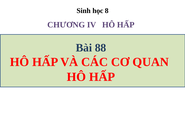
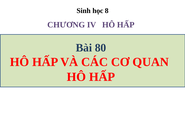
88: 88 -> 80
